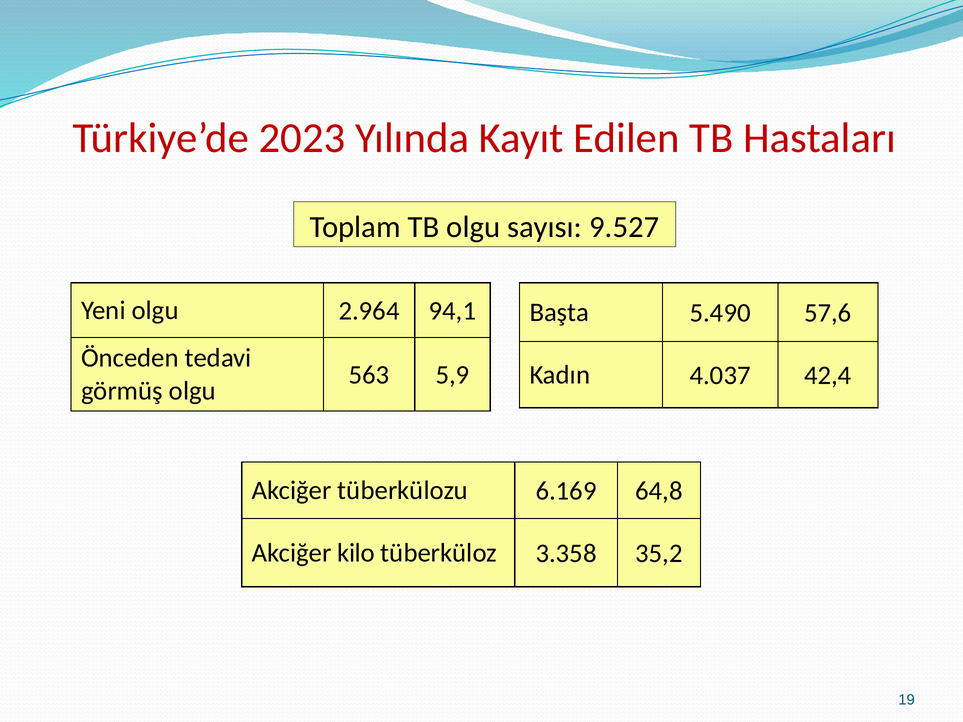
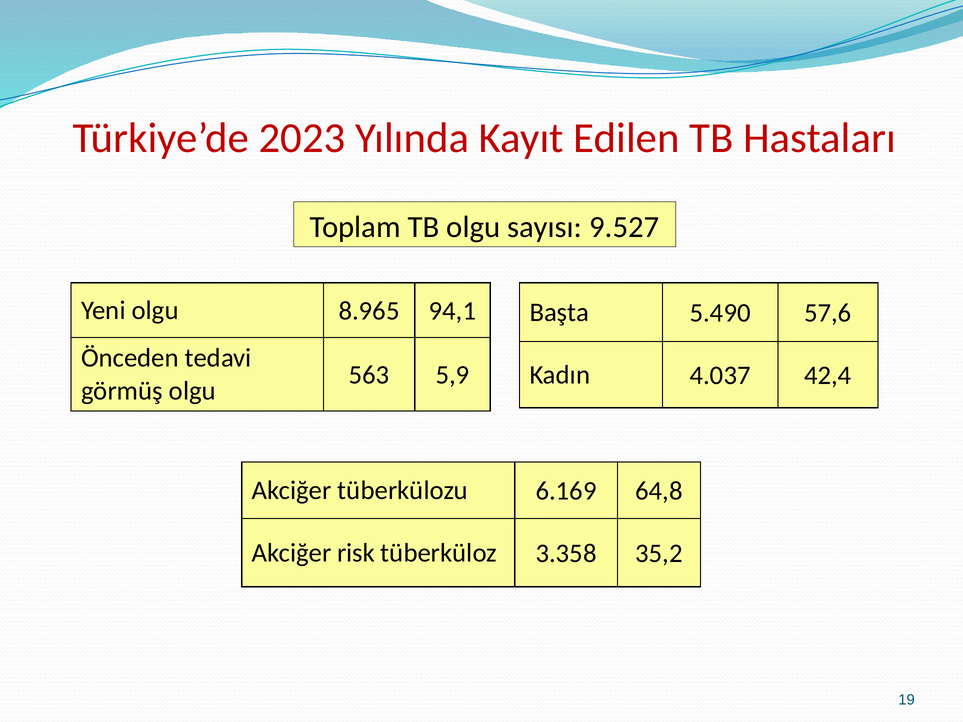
2.964: 2.964 -> 8.965
kilo: kilo -> risk
